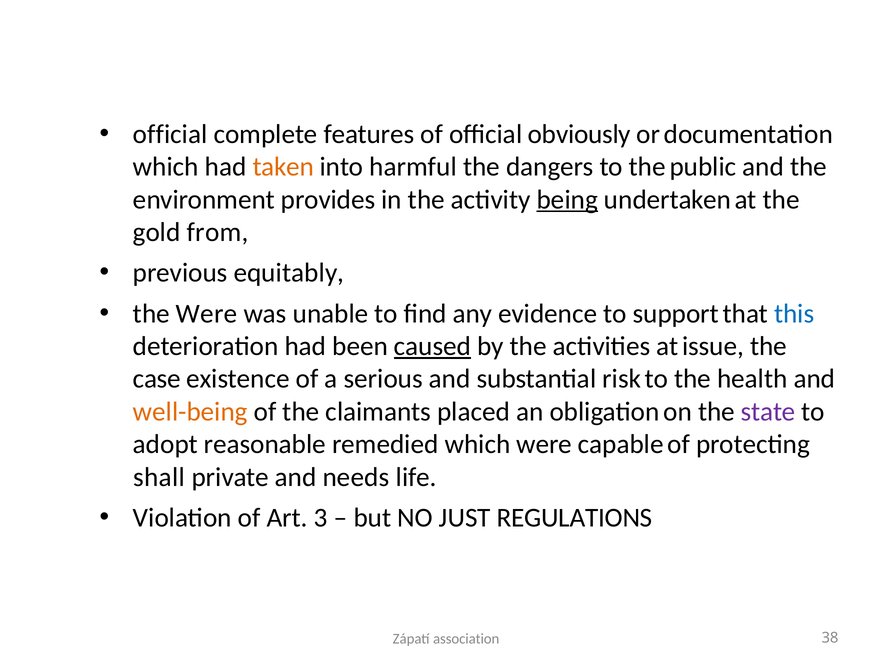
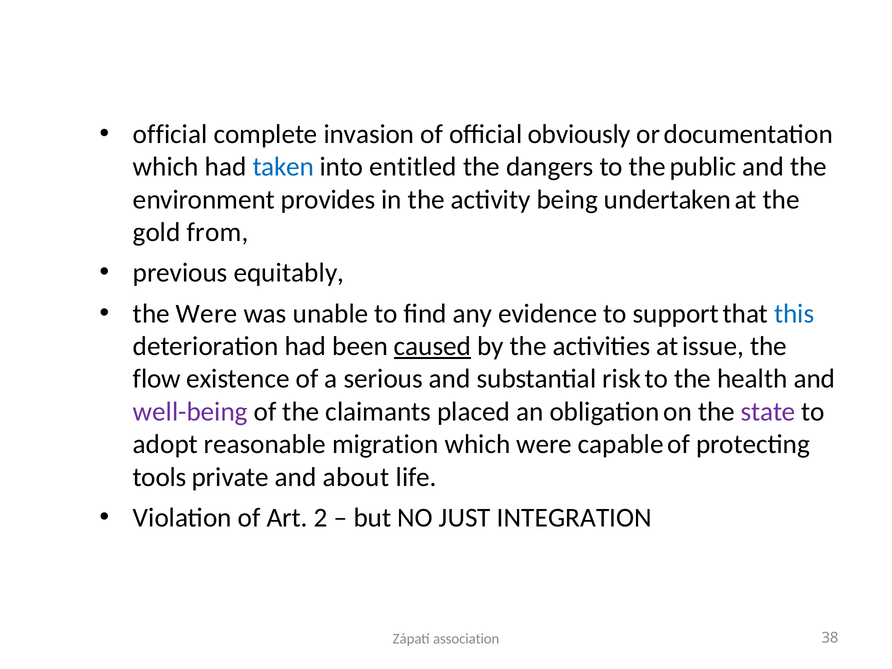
features: features -> invasion
taken colour: orange -> blue
harmful: harmful -> entitled
being underline: present -> none
case: case -> flow
well-being colour: orange -> purple
remedied: remedied -> migration
shall: shall -> tools
needs: needs -> about
3: 3 -> 2
REGULATIONS: REGULATIONS -> INTEGRATION
